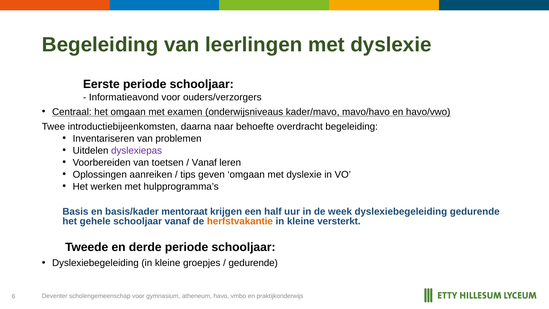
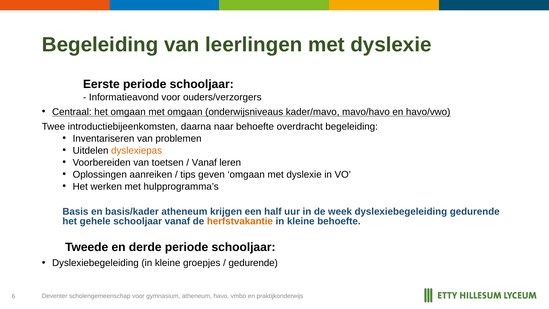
met examen: examen -> omgaan
dyslexiepas colour: purple -> orange
basis/kader mentoraat: mentoraat -> atheneum
kleine versterkt: versterkt -> behoefte
